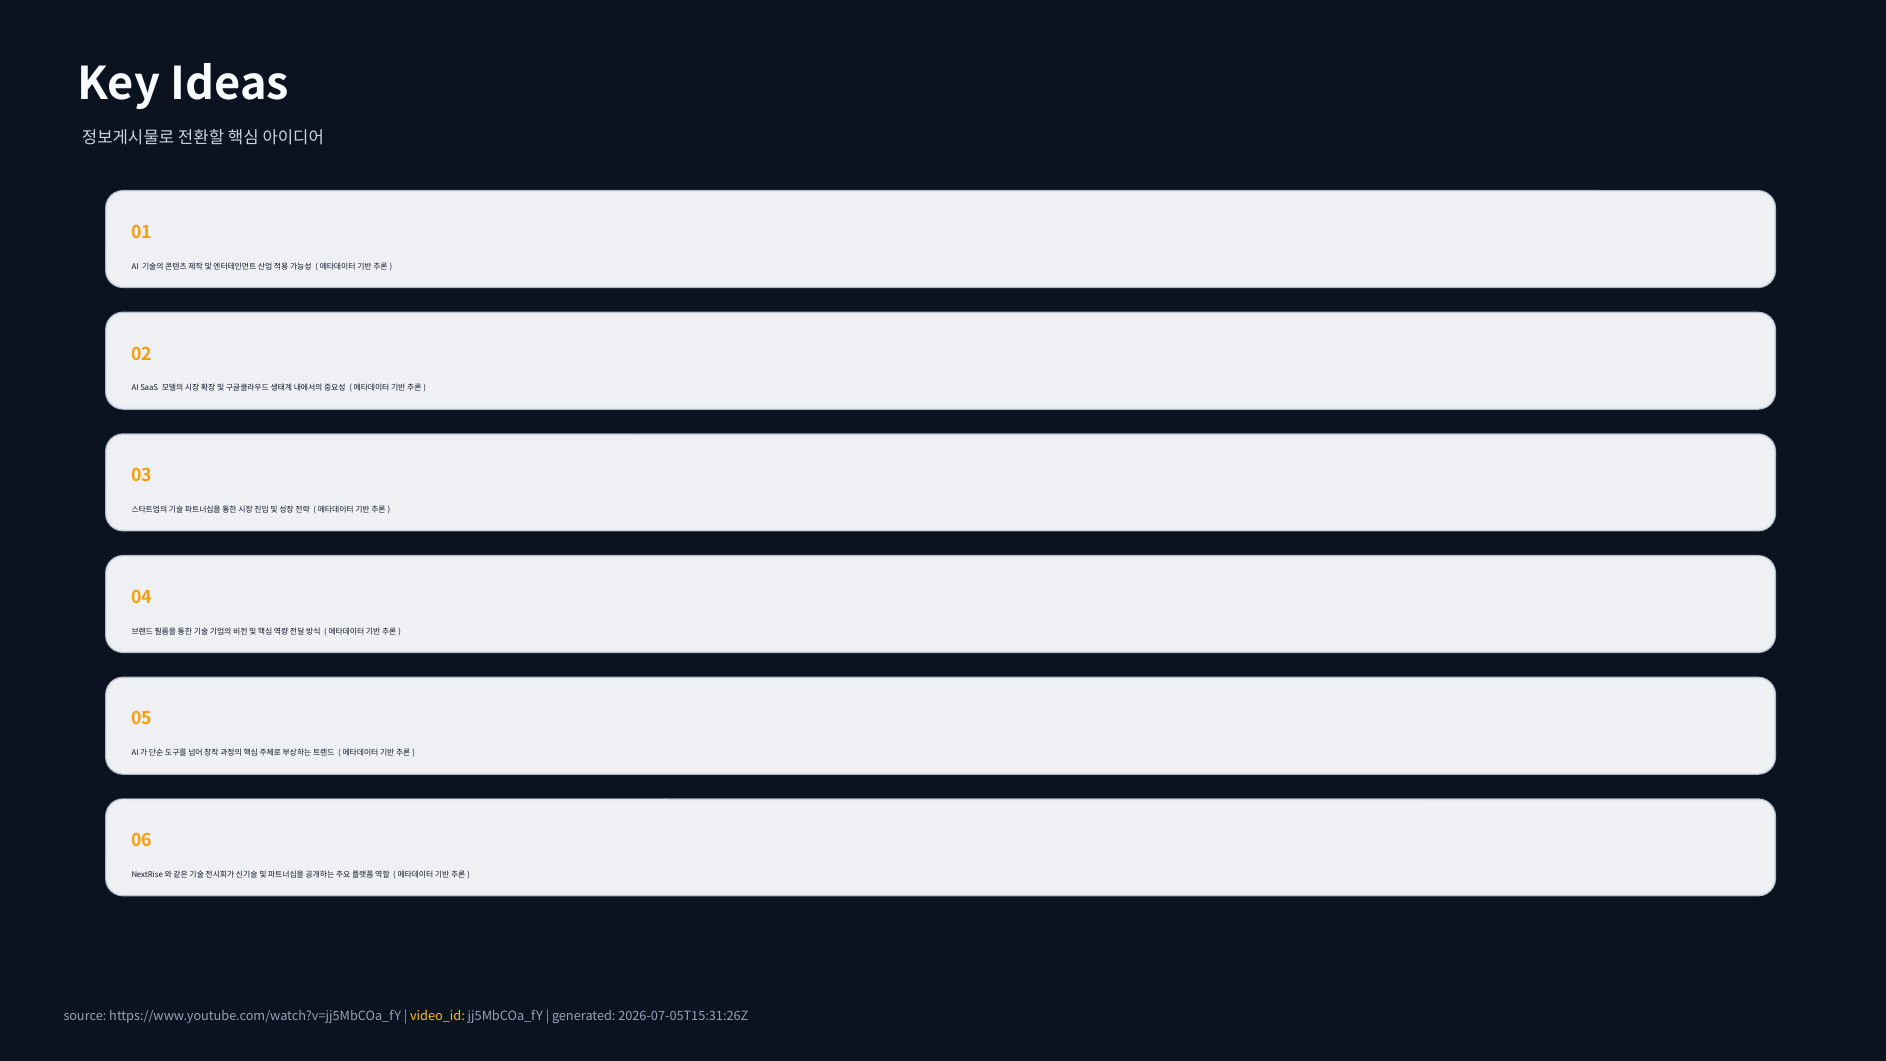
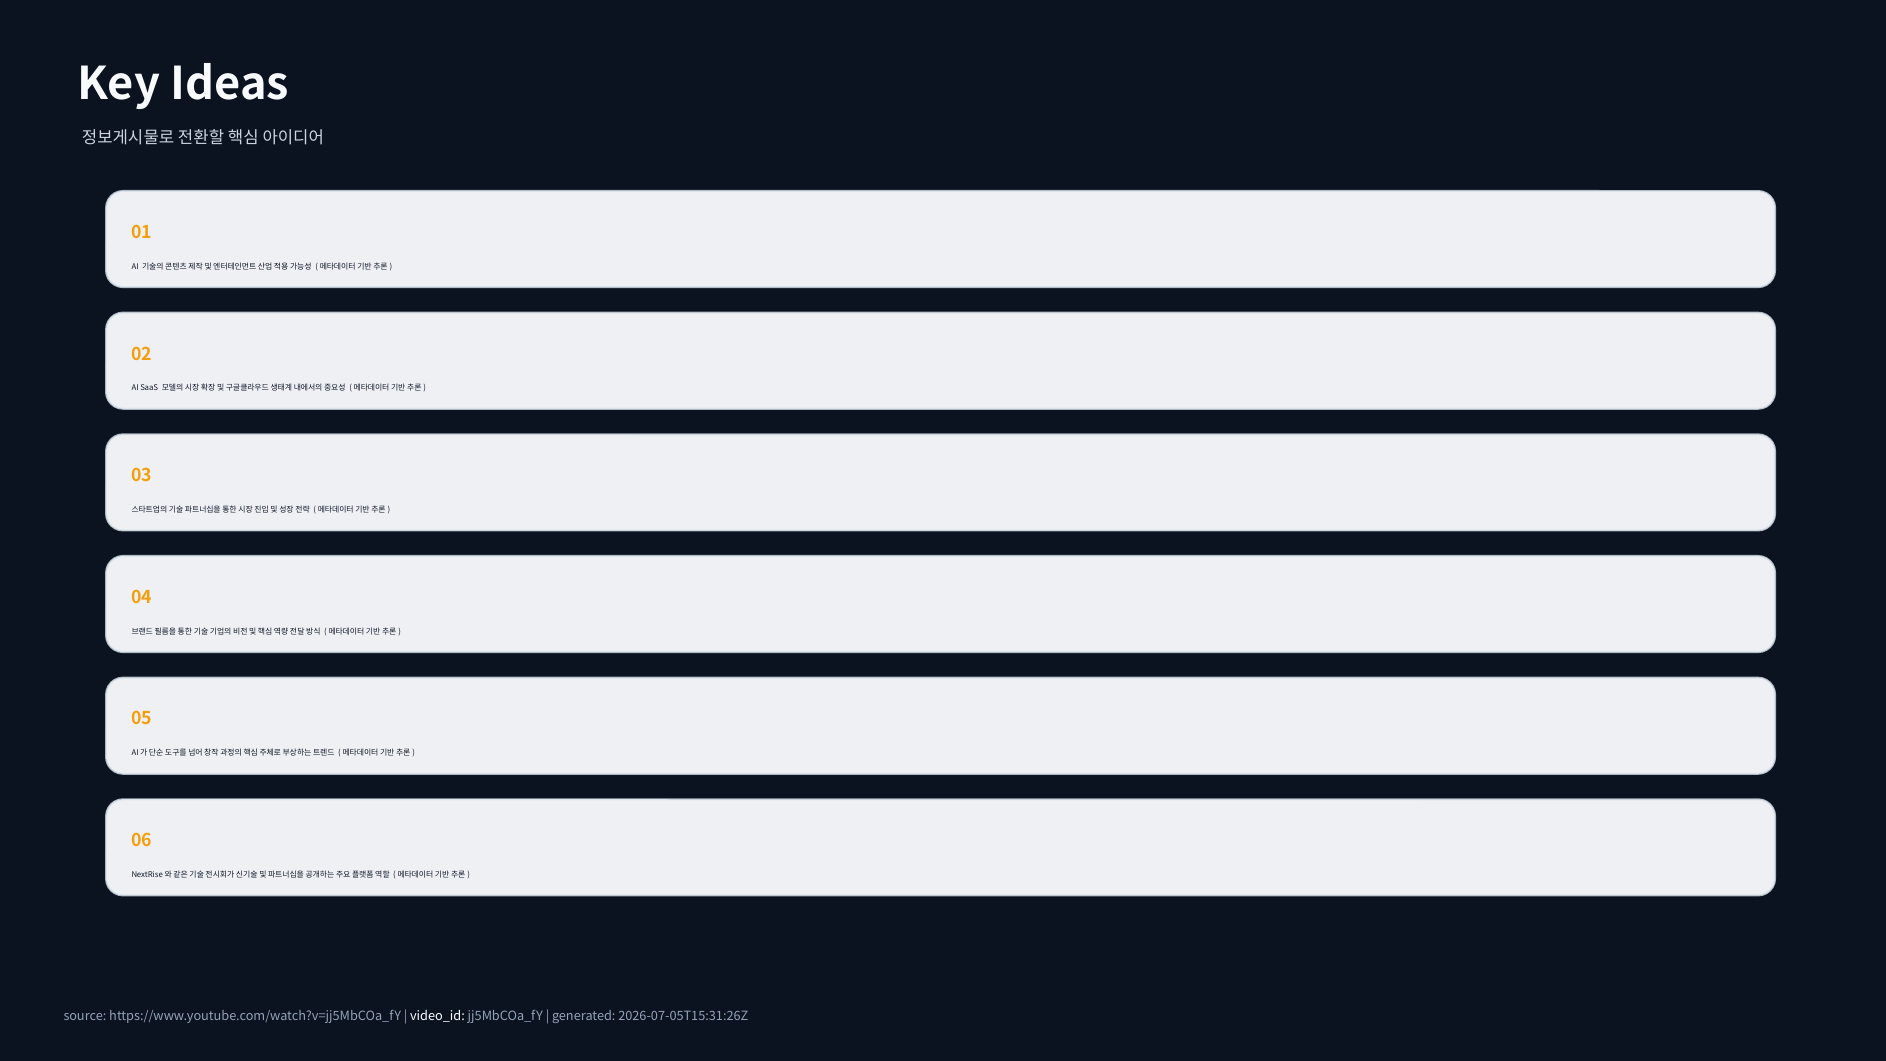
video_id colour: yellow -> white
